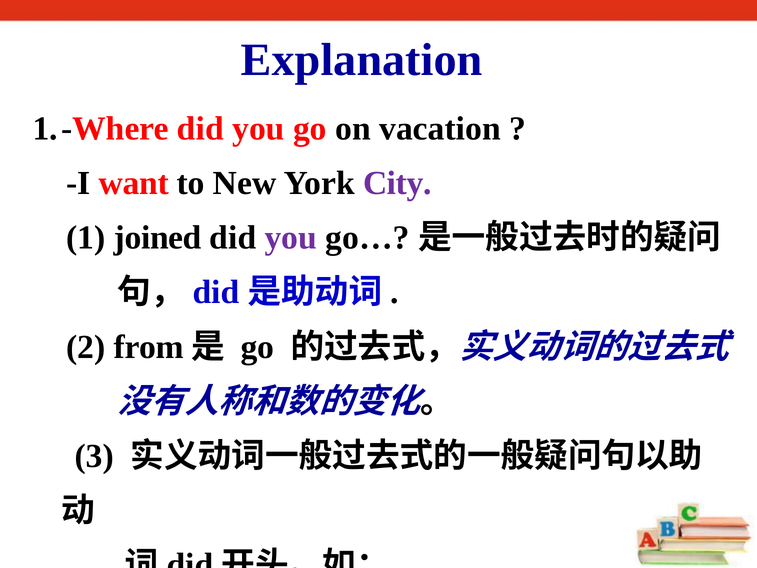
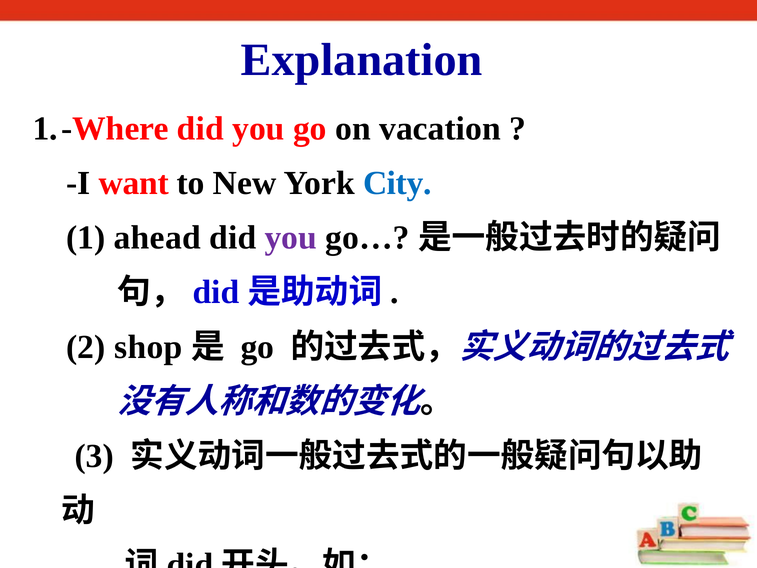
City colour: purple -> blue
joined: joined -> ahead
from: from -> shop
